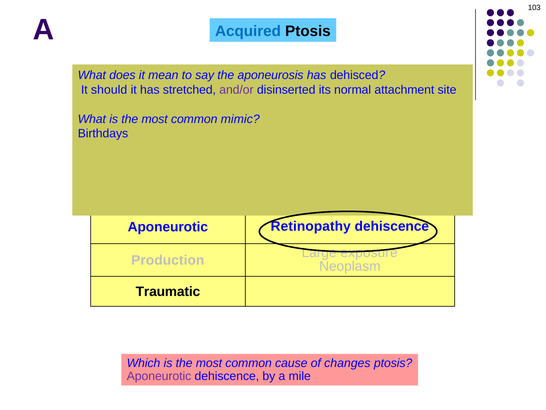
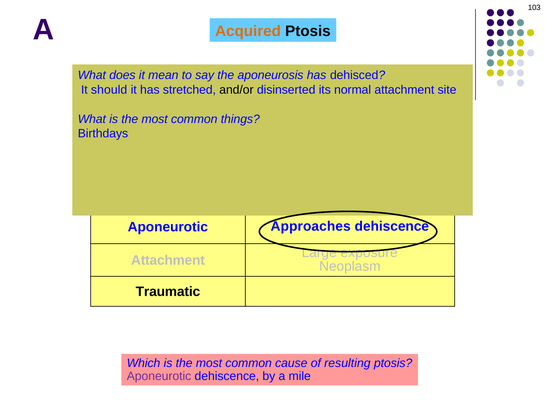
Acquired at (248, 31) colour: blue -> orange
and/or colour: purple -> black
mimic: mimic -> things
Retinopathy: Retinopathy -> Approaches
Production at (168, 260): Production -> Attachment
changes: changes -> resulting
